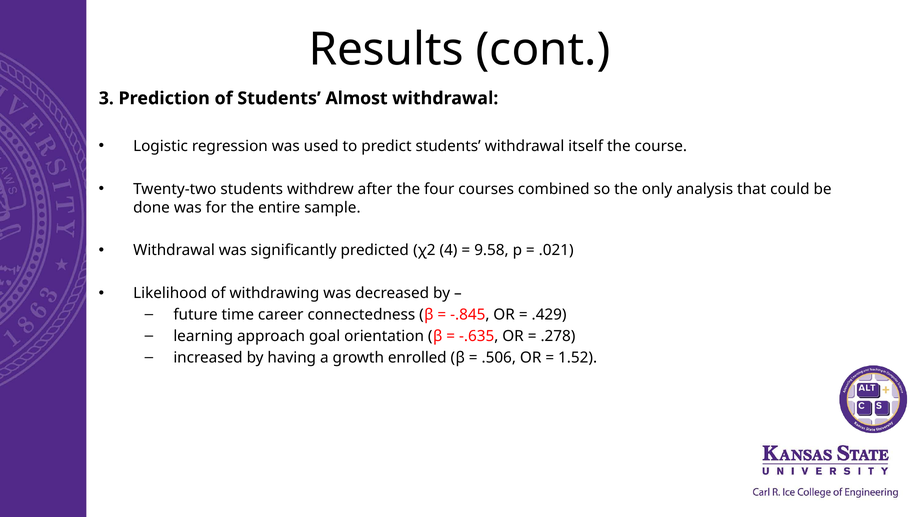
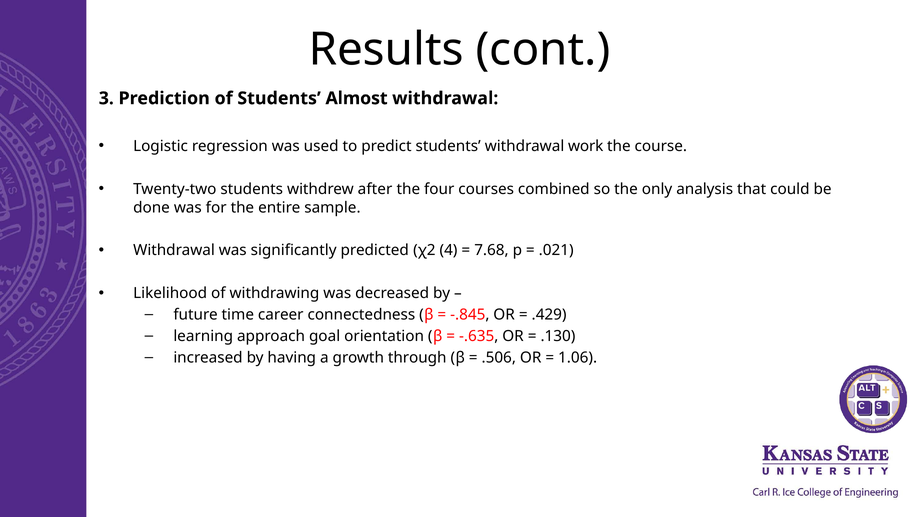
itself: itself -> work
9.58: 9.58 -> 7.68
.278: .278 -> .130
enrolled: enrolled -> through
1.52: 1.52 -> 1.06
